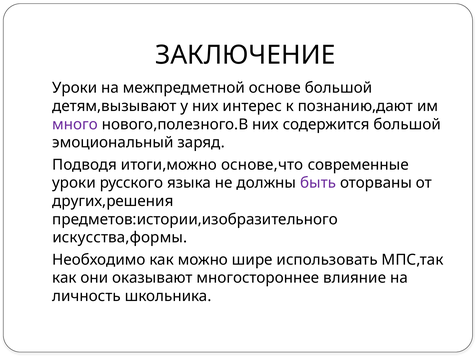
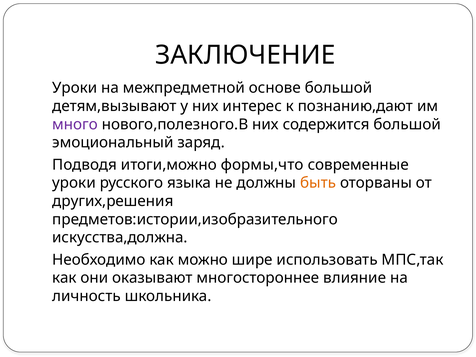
основе,что: основе,что -> формы,что
быть colour: purple -> orange
искусства,формы: искусства,формы -> искусства,должна
